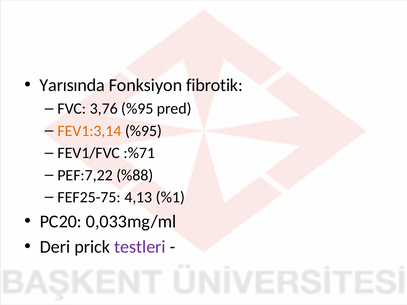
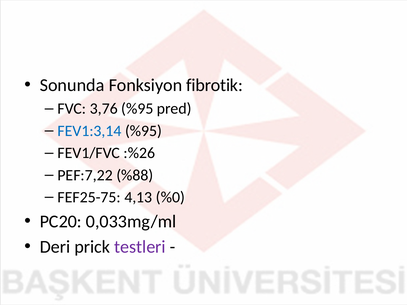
Yarısında: Yarısında -> Sonunda
FEV1:3,14 colour: orange -> blue
:%71: :%71 -> :%26
%1: %1 -> %0
